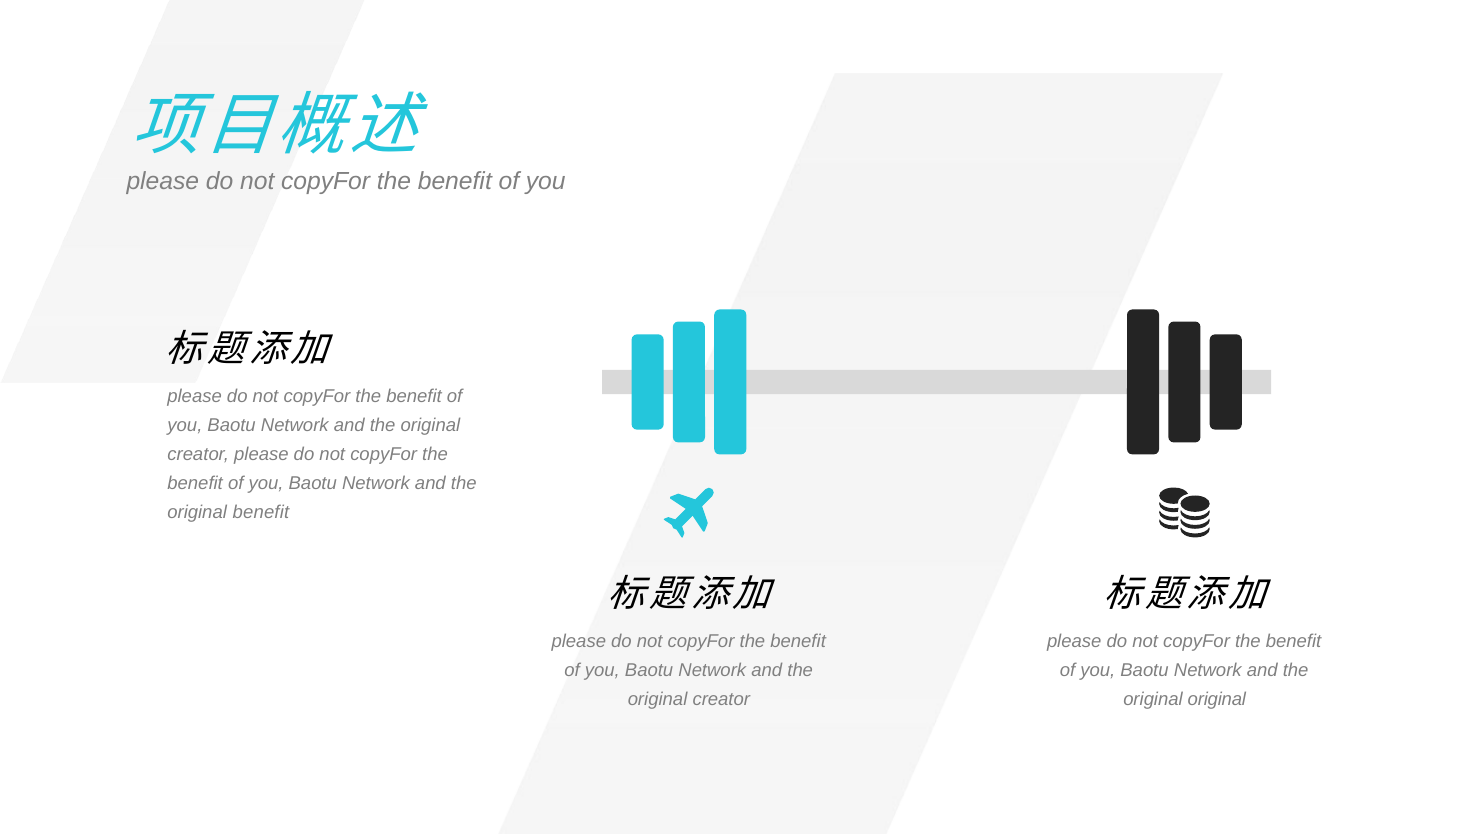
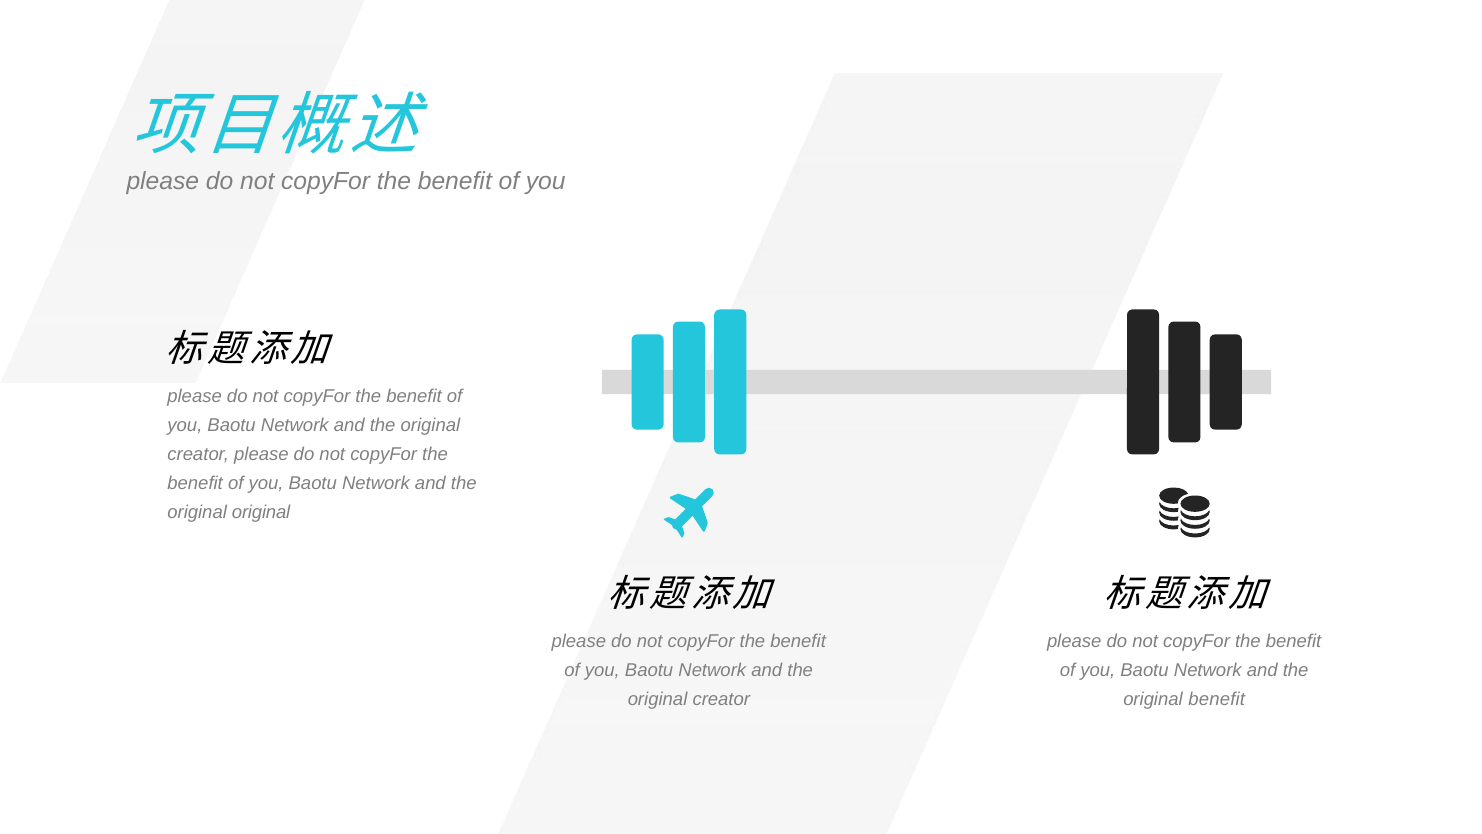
original benefit: benefit -> original
original original: original -> benefit
